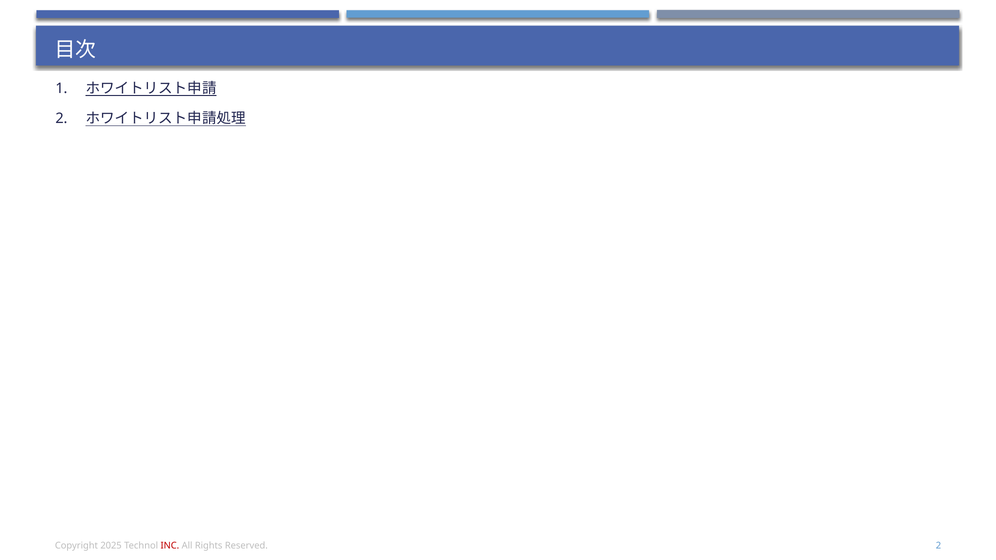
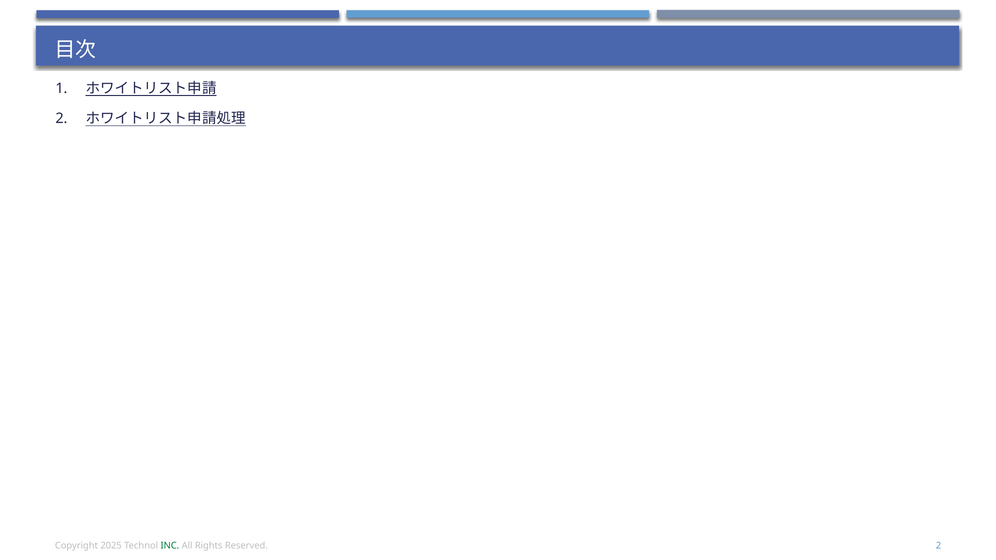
INC colour: red -> green
